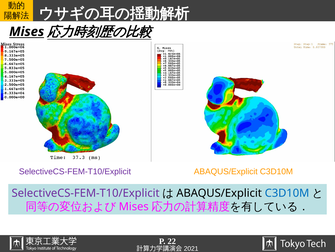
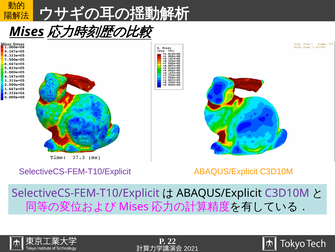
C3D10M at (287, 193) colour: blue -> purple
